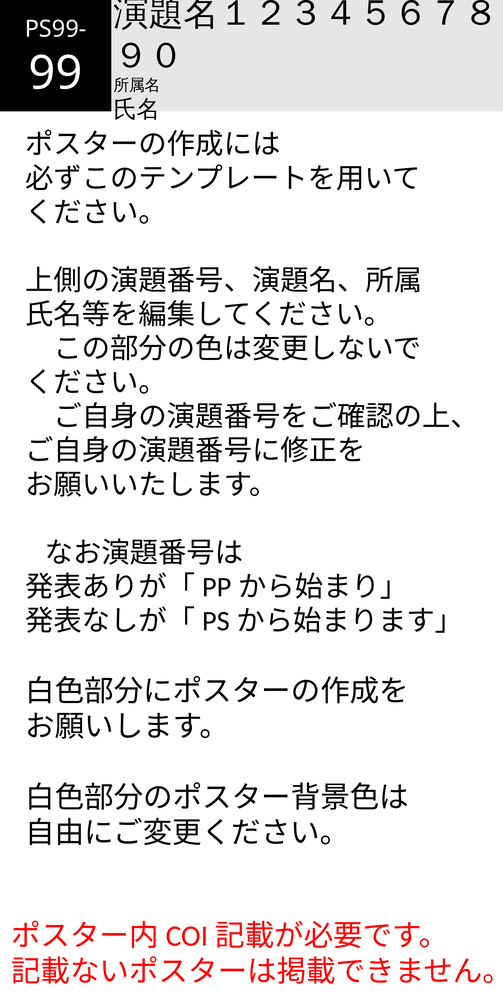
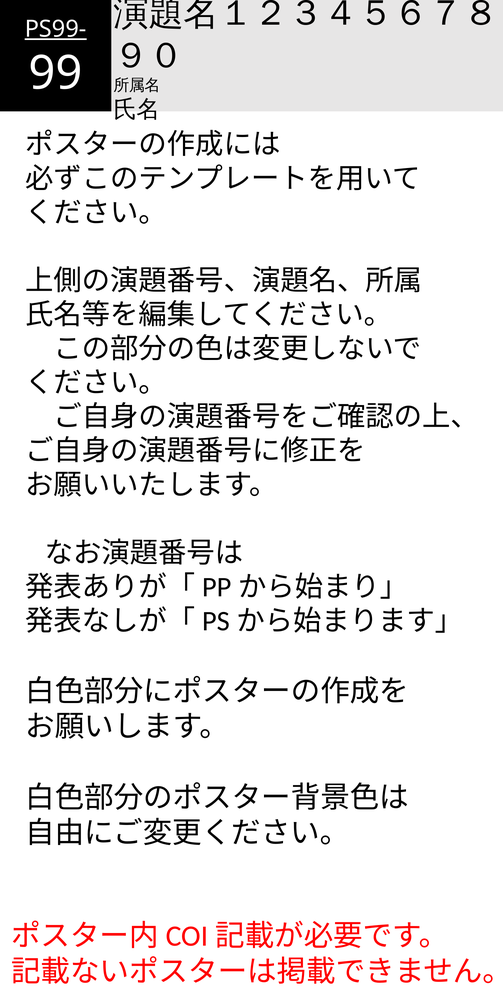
PS99- underline: none -> present
